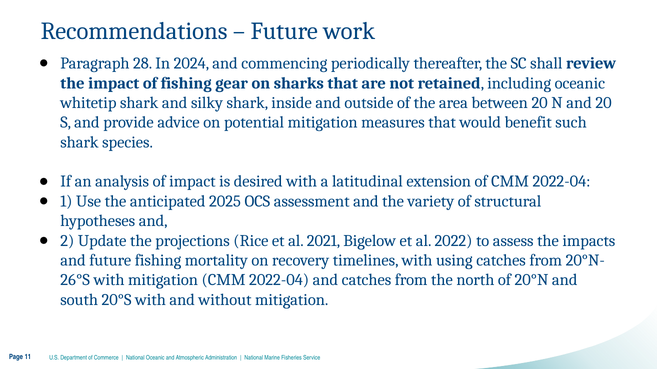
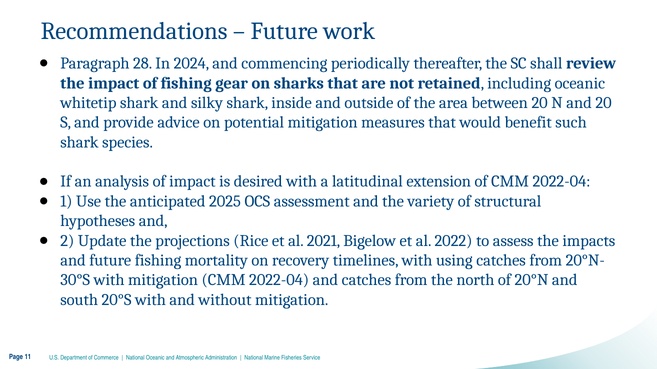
26°S: 26°S -> 30°S
